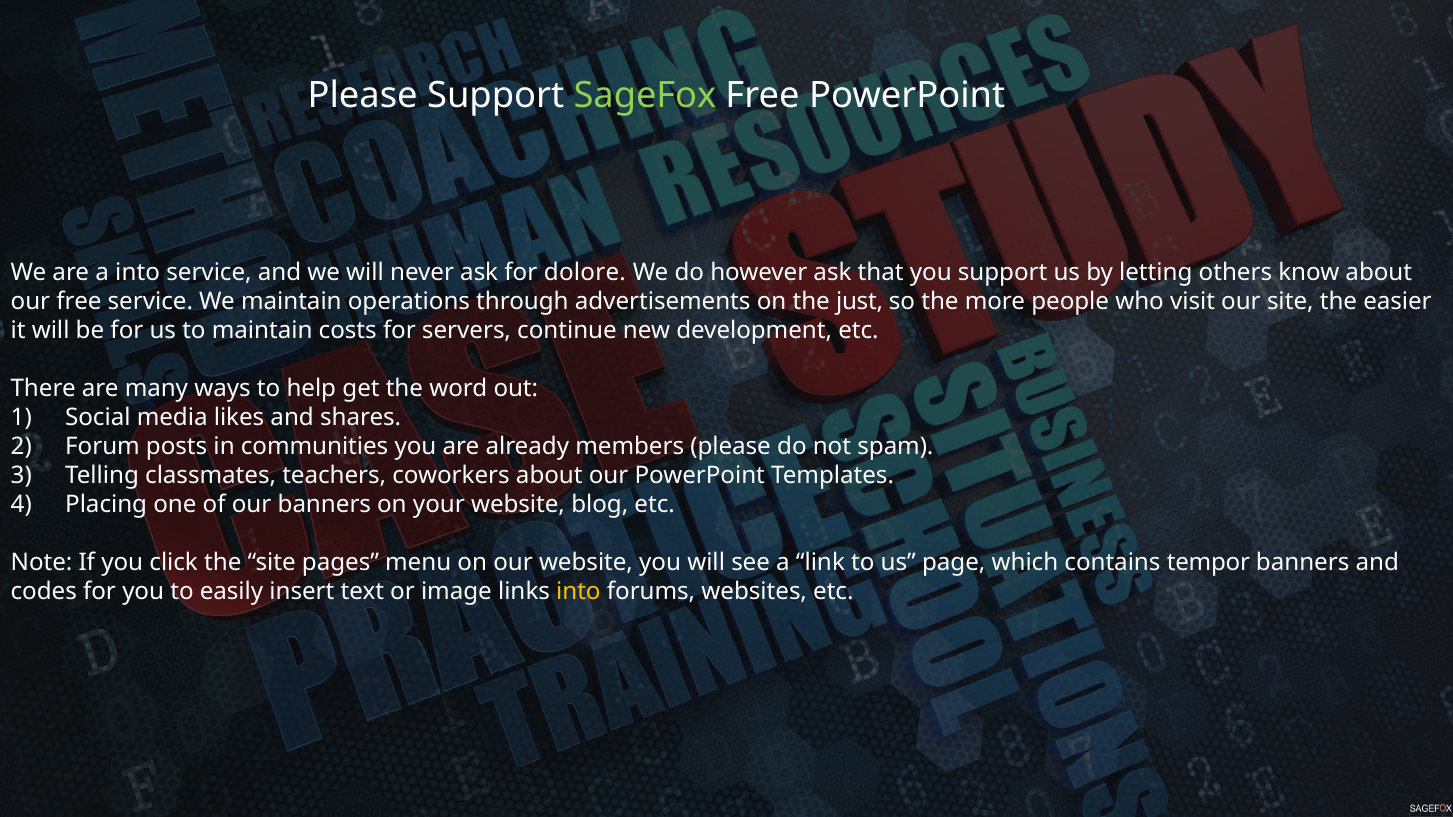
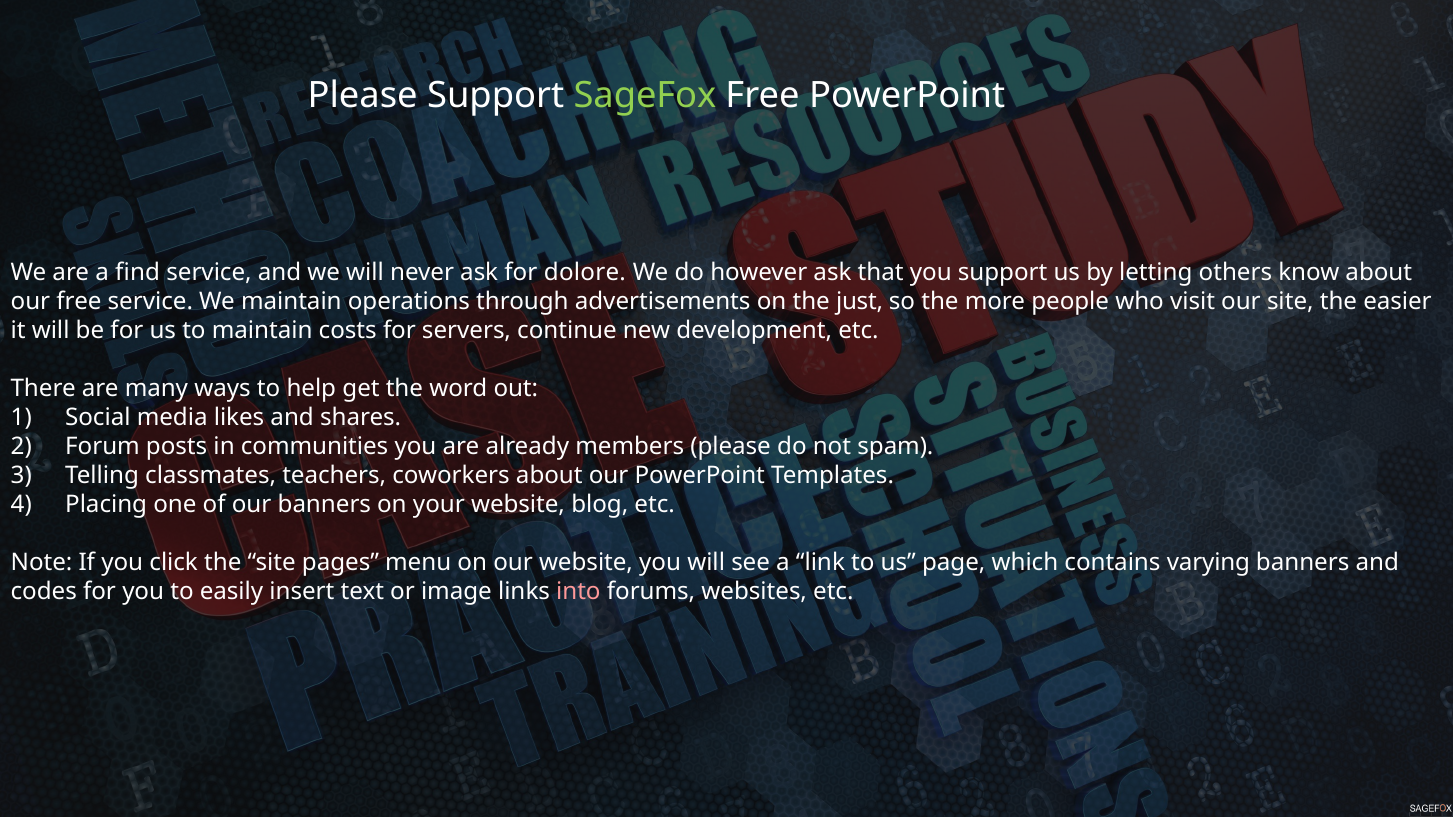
a into: into -> find
tempor: tempor -> varying
into at (578, 592) colour: yellow -> pink
